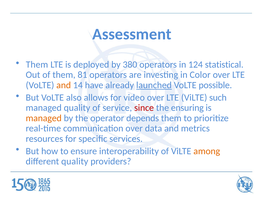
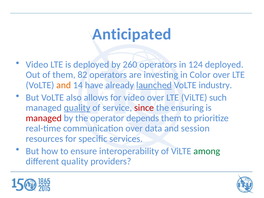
Assessment: Assessment -> Anticipated
Them at (37, 65): Them -> Video
380: 380 -> 260
124 statistical: statistical -> deployed
81: 81 -> 82
possible: possible -> industry
quality at (77, 108) underline: none -> present
managed at (44, 118) colour: orange -> red
metrics: metrics -> session
among colour: orange -> green
